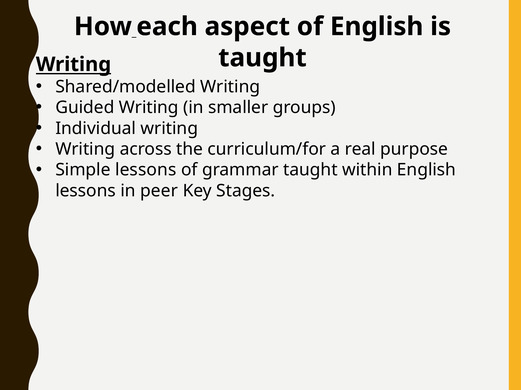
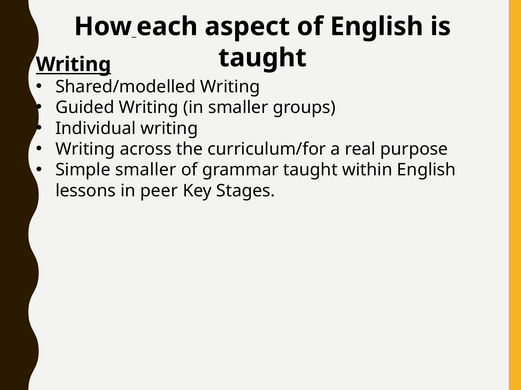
Simple lessons: lessons -> smaller
